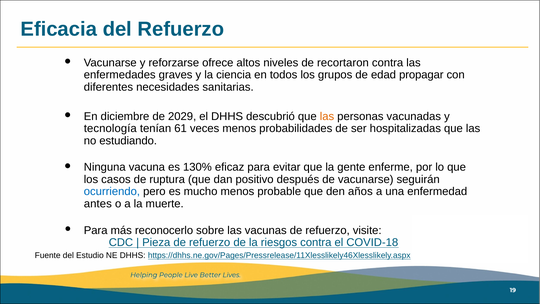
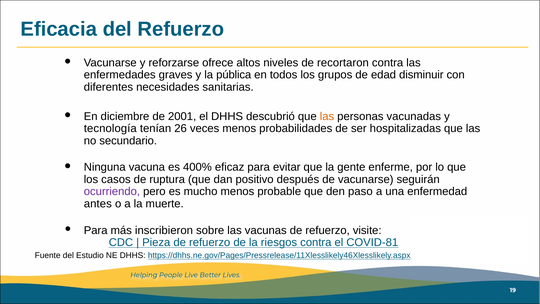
ciencia: ciencia -> pública
propagar: propagar -> disminuir
2029: 2029 -> 2001
61: 61 -> 26
estudiando: estudiando -> secundario
130%: 130% -> 400%
ocurriendo colour: blue -> purple
años: años -> paso
reconocerlo: reconocerlo -> inscribieron
COVID-18: COVID-18 -> COVID-81
